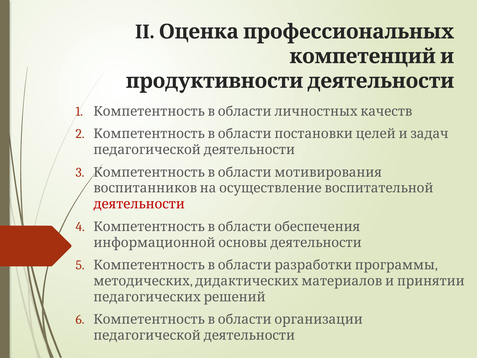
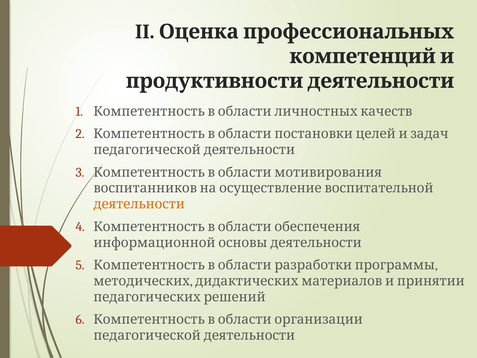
деятельности colour: red -> orange
